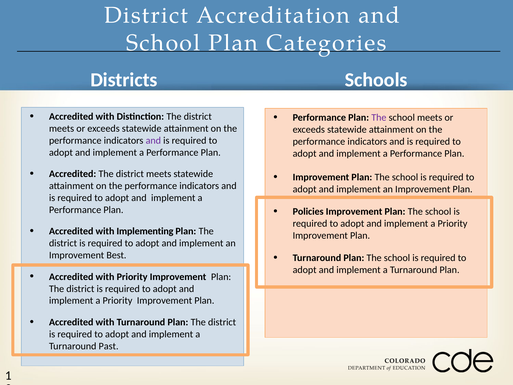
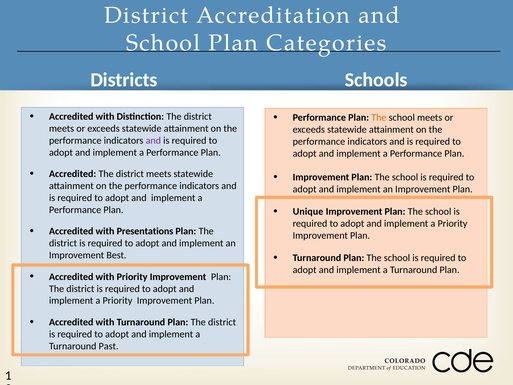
The at (379, 117) colour: purple -> orange
Policies: Policies -> Unique
Implementing: Implementing -> Presentations
